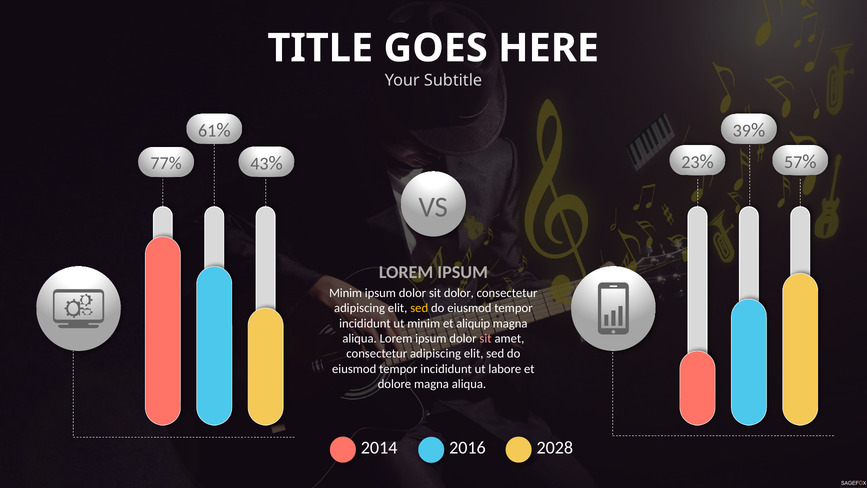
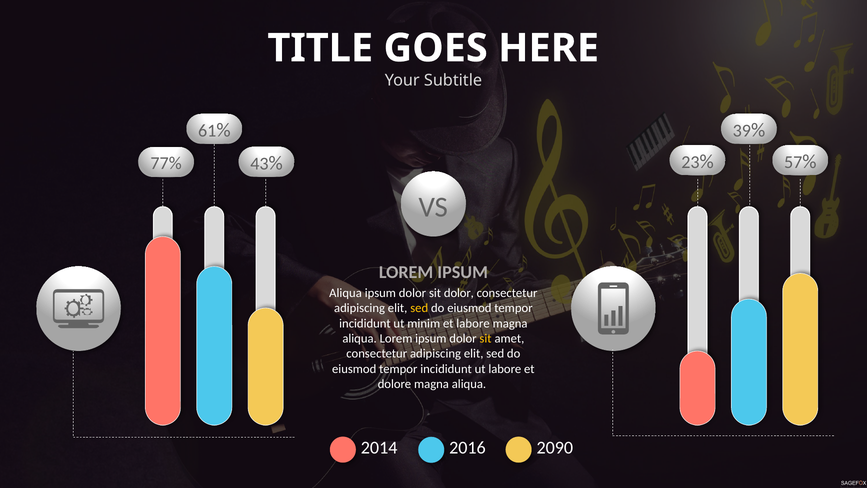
Minim at (346, 293): Minim -> Aliqua
et aliquip: aliquip -> labore
sit at (486, 338) colour: pink -> yellow
2028: 2028 -> 2090
